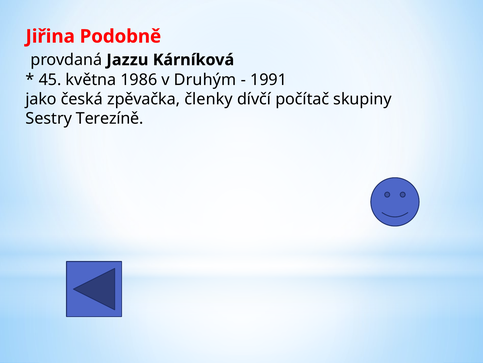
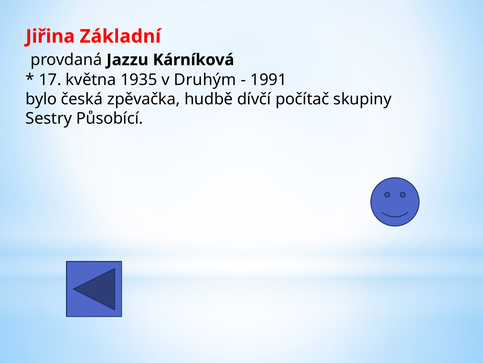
Podobně: Podobně -> Základní
45: 45 -> 17
1986: 1986 -> 1935
jako: jako -> bylo
členky: členky -> hudbě
Terezíně: Terezíně -> Působící
